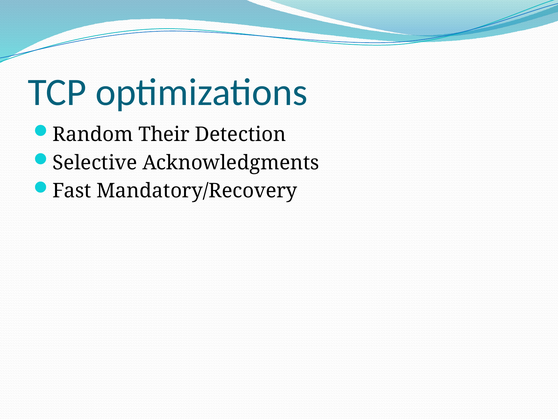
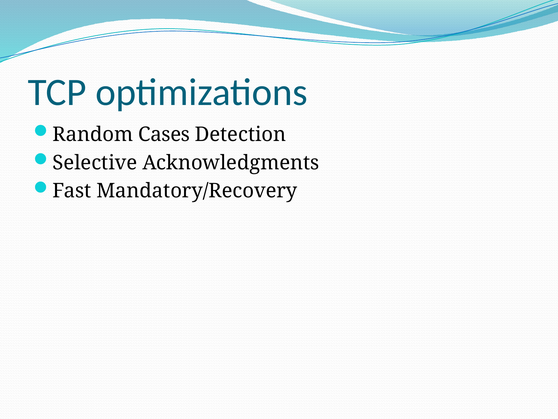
Their: Their -> Cases
